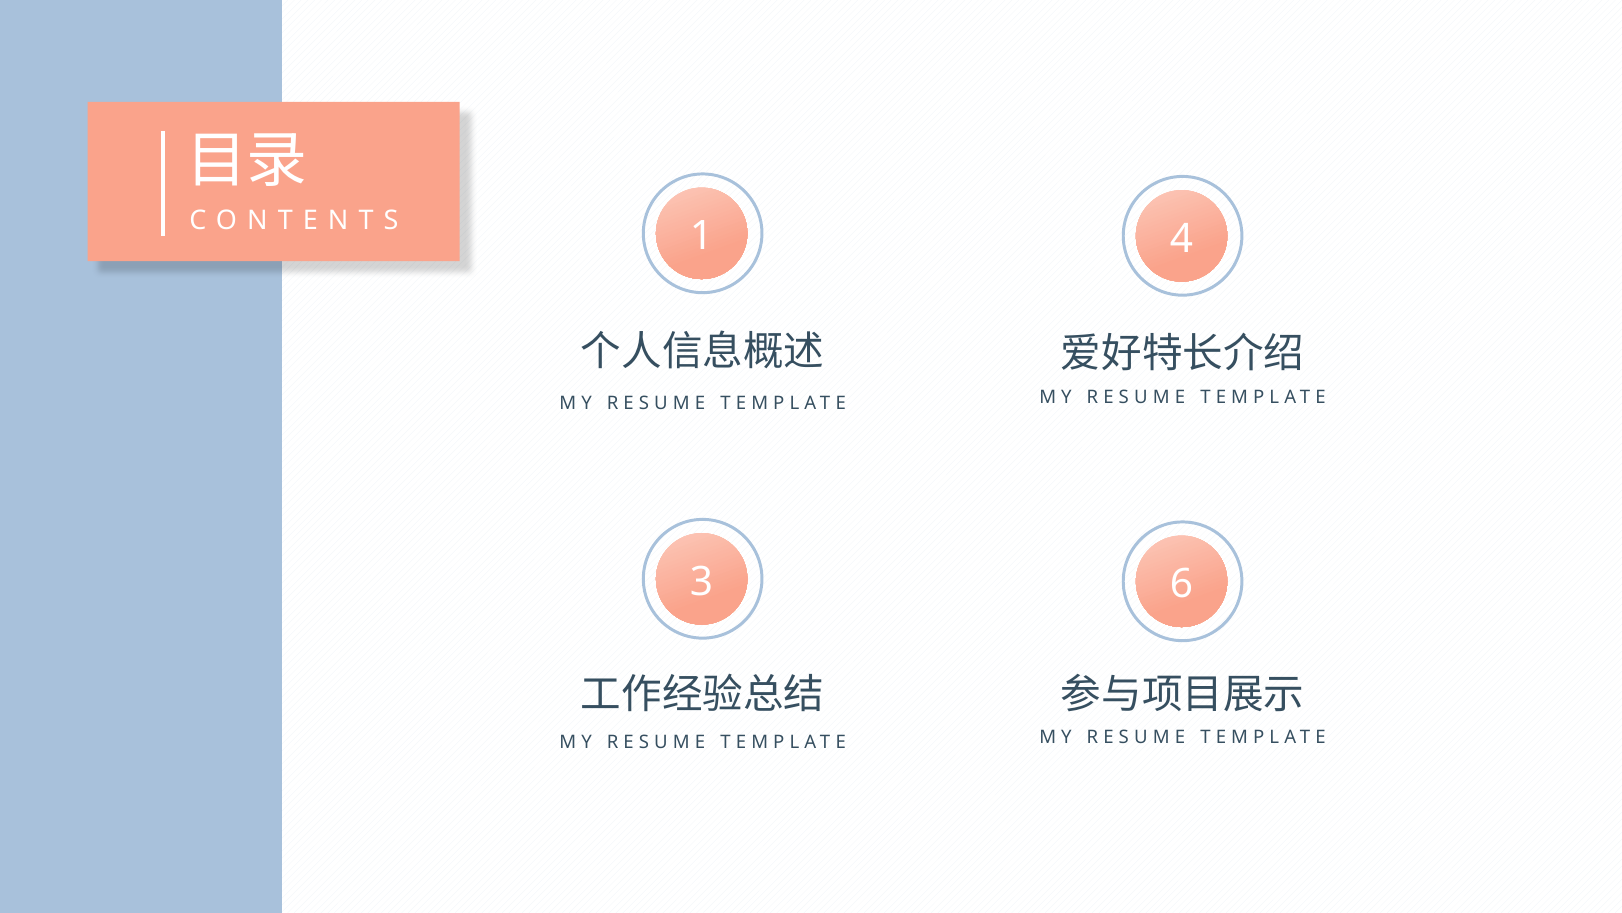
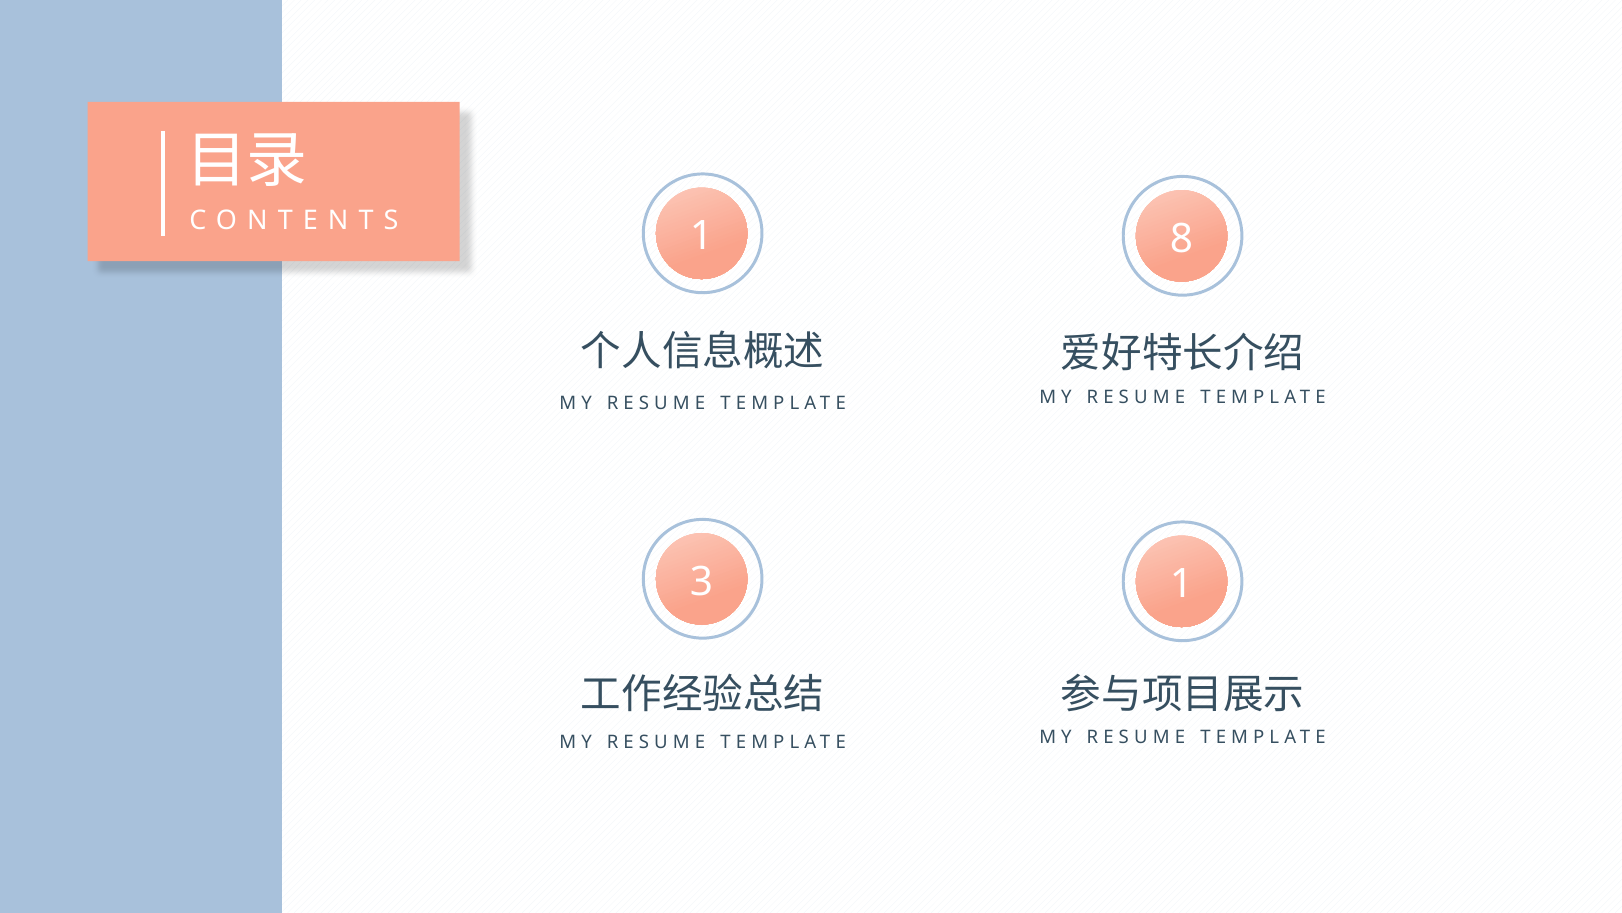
4: 4 -> 8
3 6: 6 -> 1
